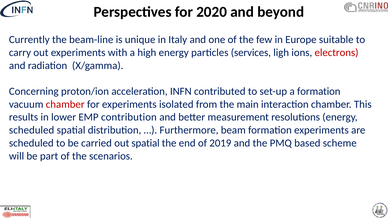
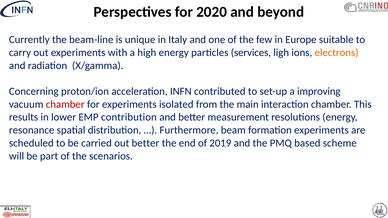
electrons colour: red -> orange
a formation: formation -> improving
scheduled at (32, 130): scheduled -> resonance
out spatial: spatial -> better
